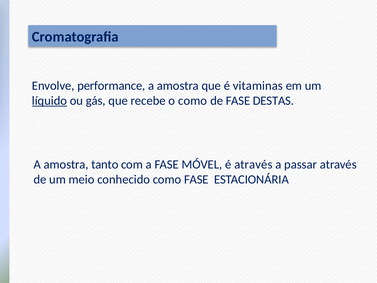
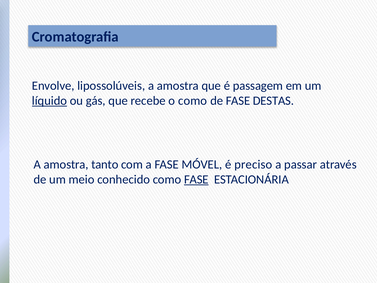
performance: performance -> lipossolúveis
vitaminas: vitaminas -> passagem
é através: através -> preciso
FASE at (196, 179) underline: none -> present
